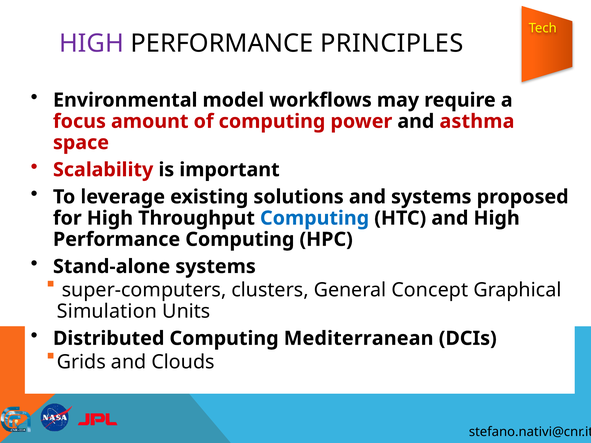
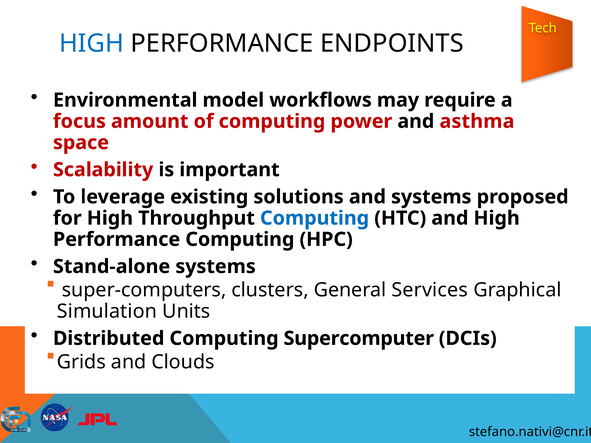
HIGH at (92, 44) colour: purple -> blue
PRINCIPLES: PRINCIPLES -> ENDPOINTS
Concept: Concept -> Services
Mediterranean: Mediterranean -> Supercomputer
